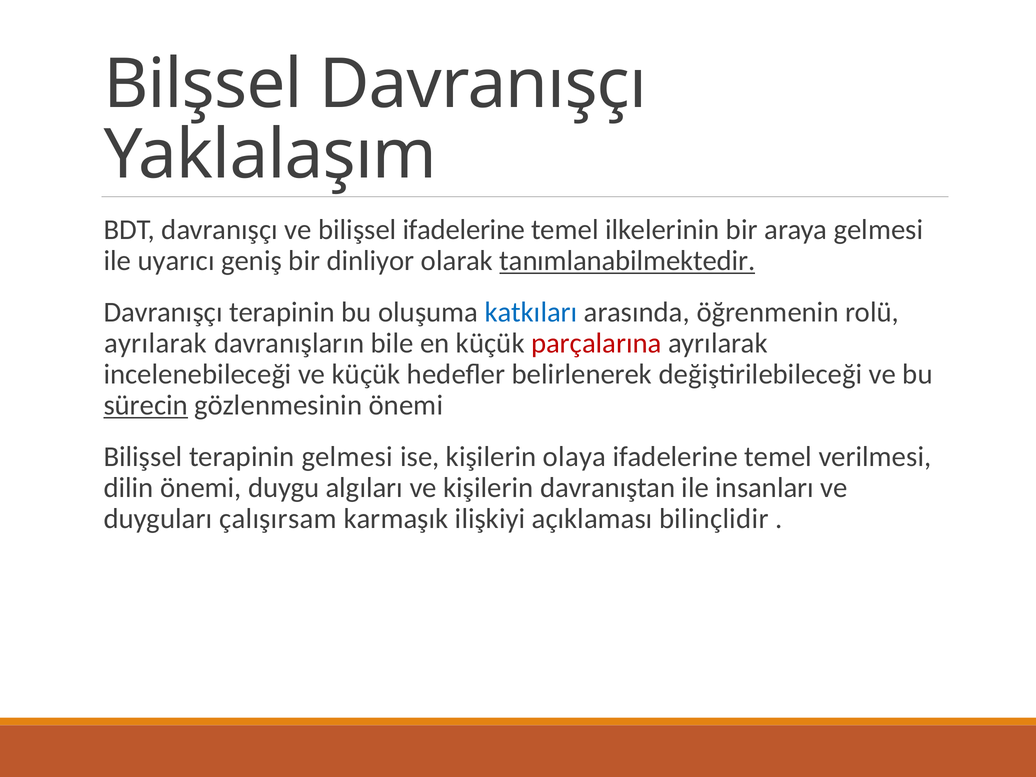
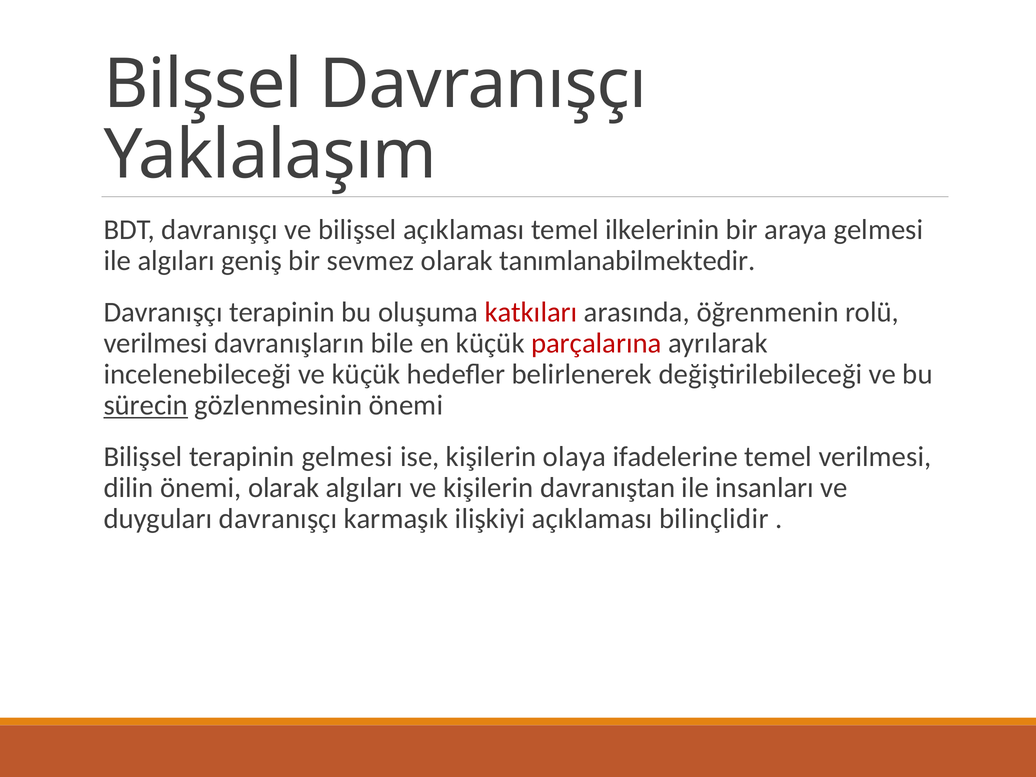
bilişsel ifadelerine: ifadelerine -> açıklaması
ile uyarıcı: uyarıcı -> algıları
dinliyor: dinliyor -> sevmez
tanımlanabilmektedir underline: present -> none
katkıları colour: blue -> red
ayrılarak at (156, 343): ayrılarak -> verilmesi
önemi duygu: duygu -> olarak
duyguları çalışırsam: çalışırsam -> davranışçı
